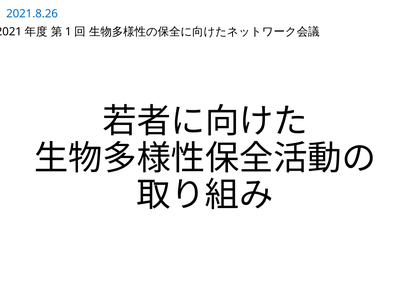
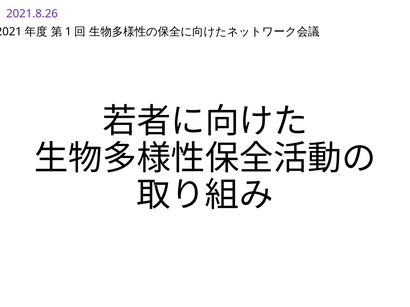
2021.8.26 colour: blue -> purple
